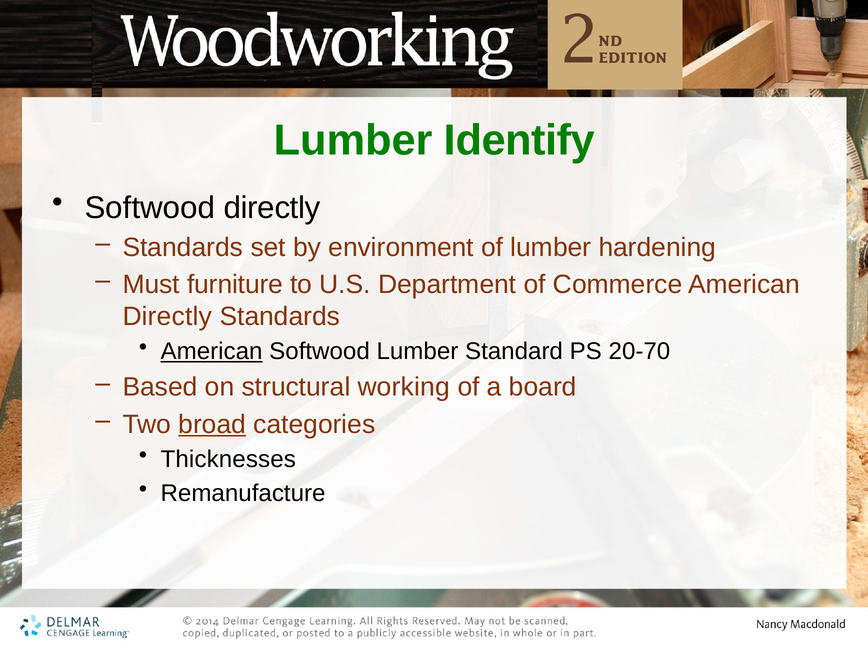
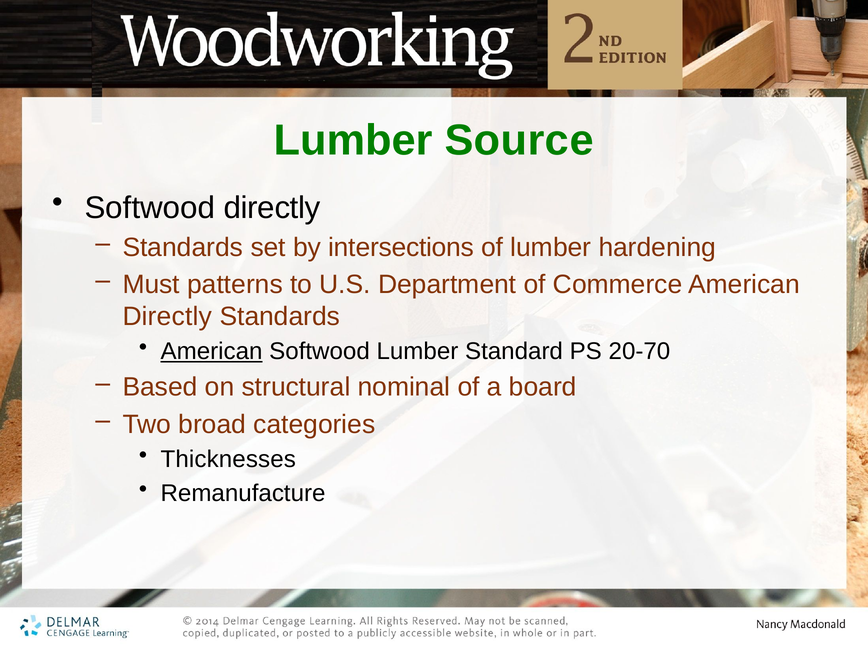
Identify: Identify -> Source
environment: environment -> intersections
furniture: furniture -> patterns
working: working -> nominal
broad underline: present -> none
